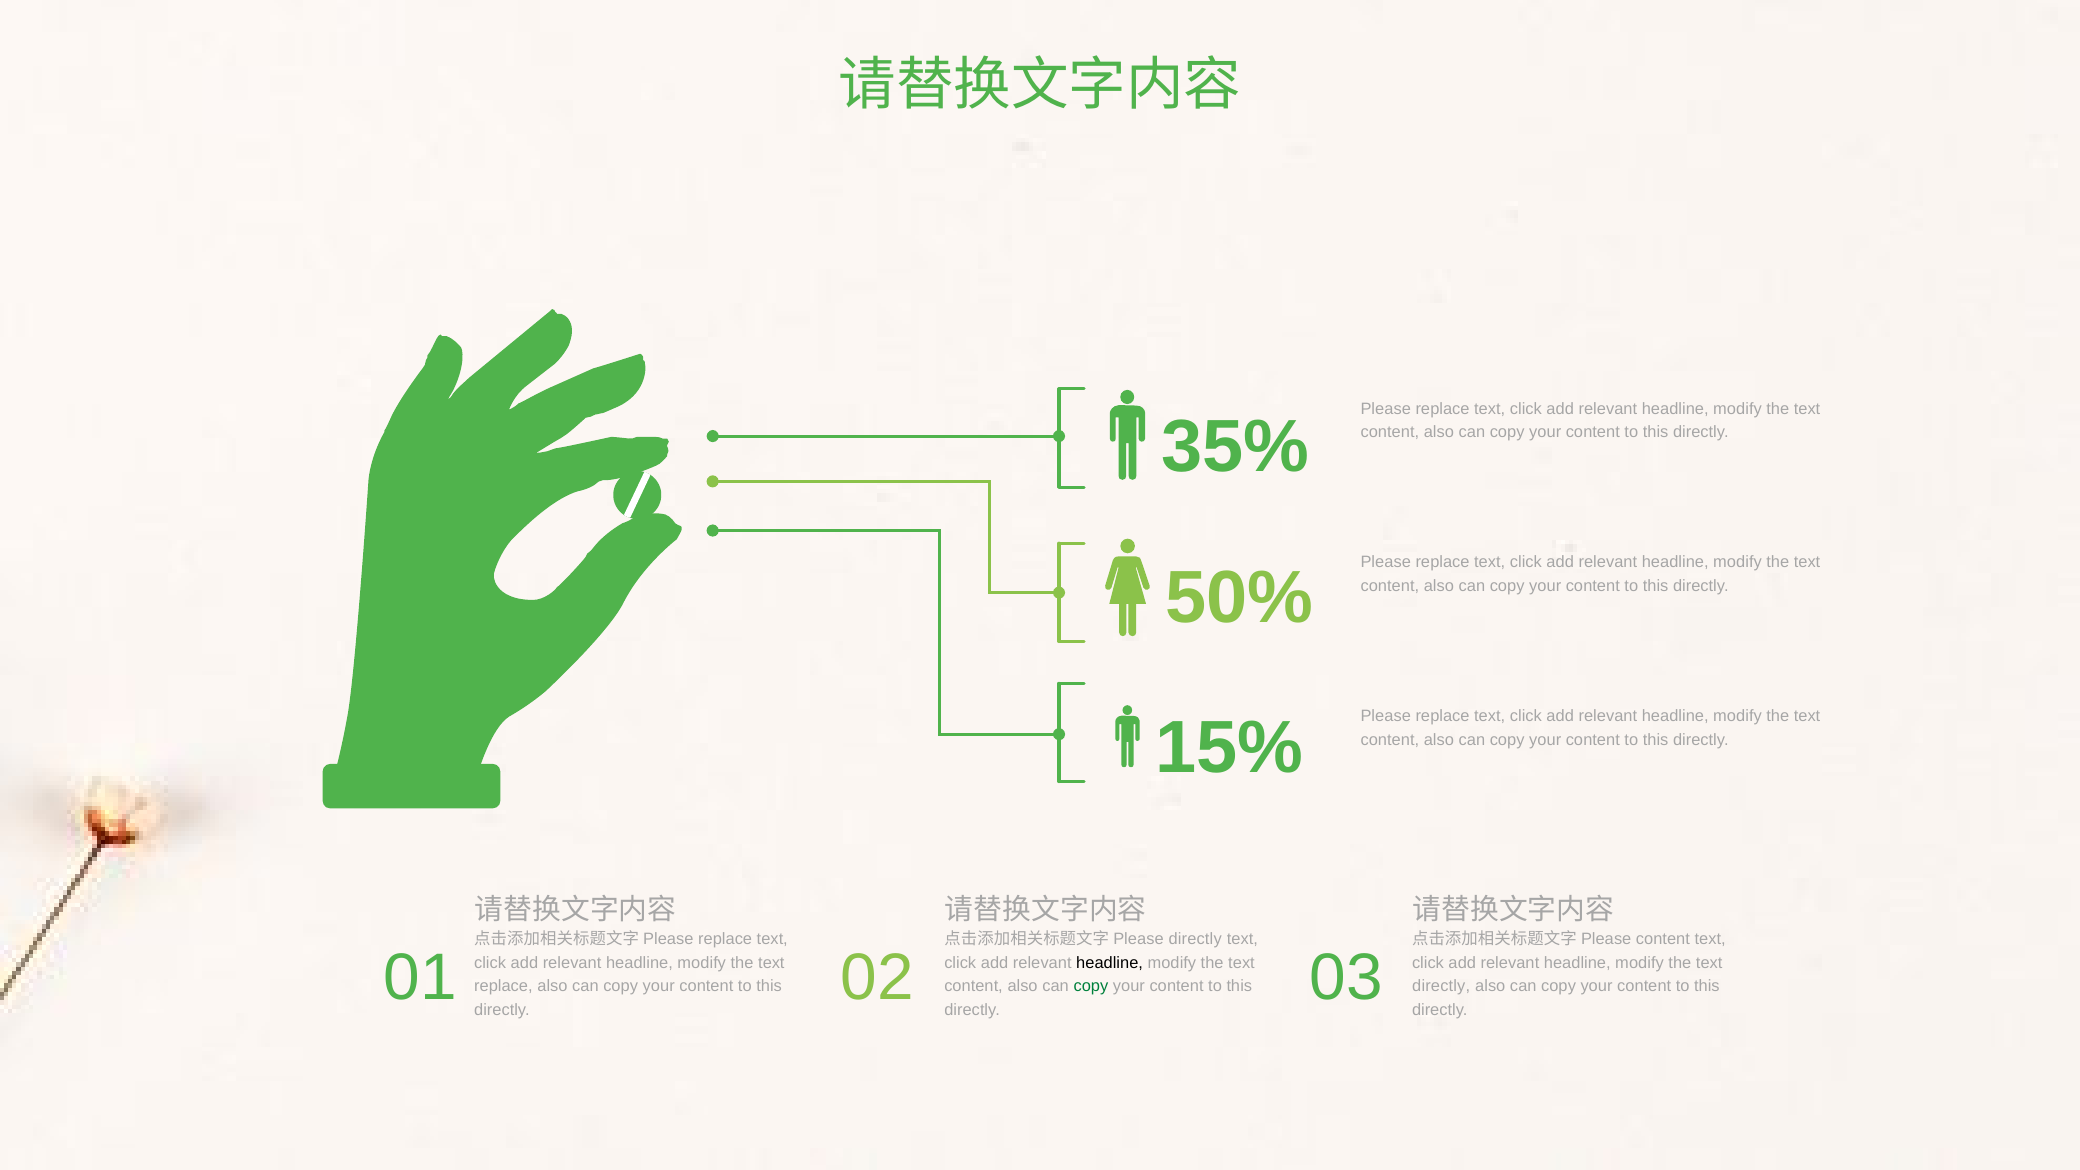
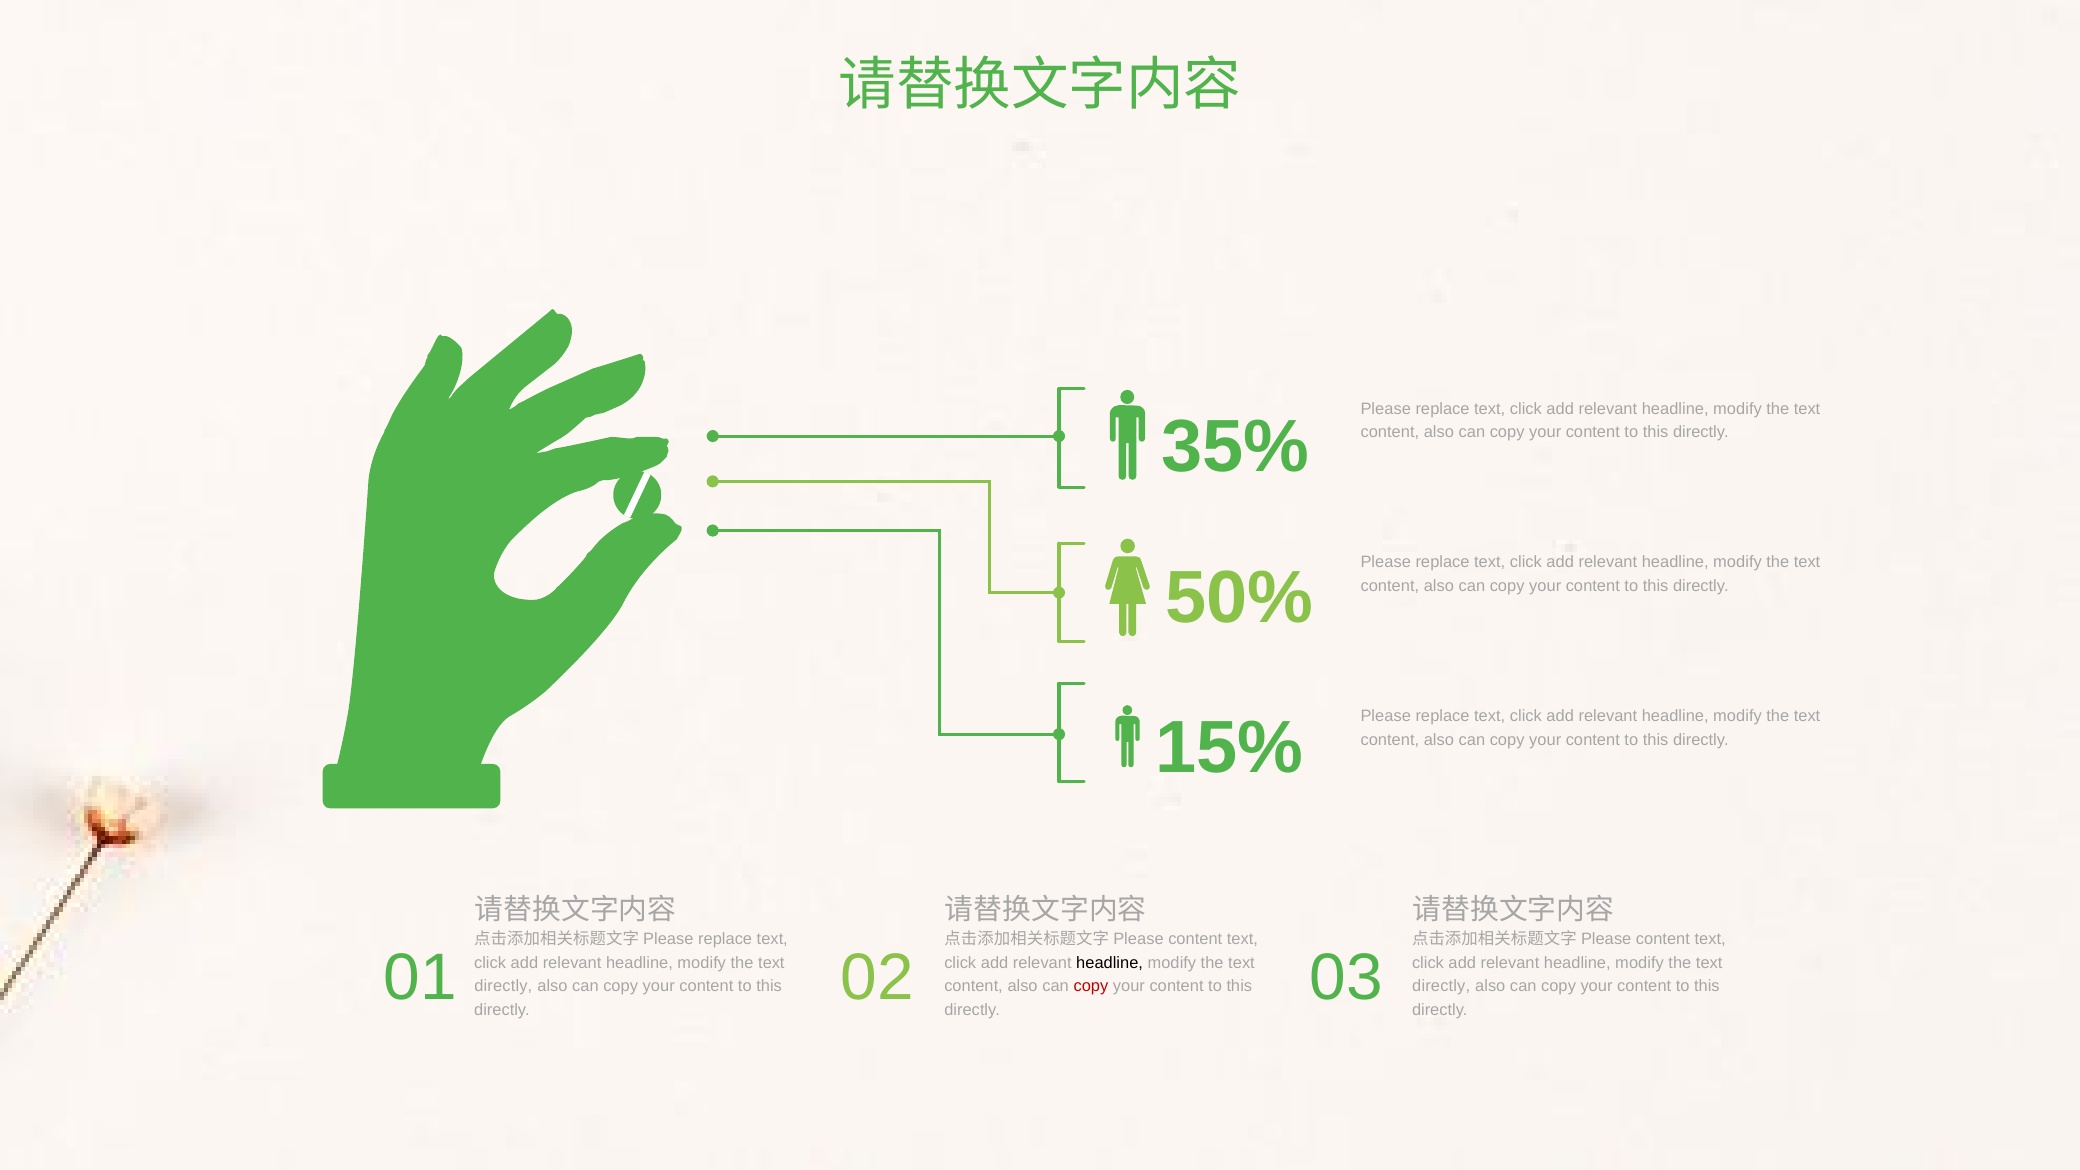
directly at (1195, 939): directly -> content
replace at (503, 986): replace -> directly
copy at (1091, 986) colour: green -> red
